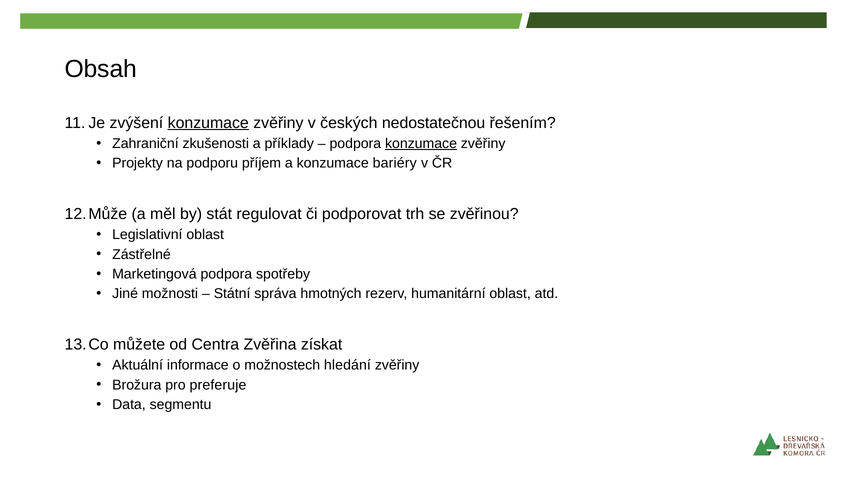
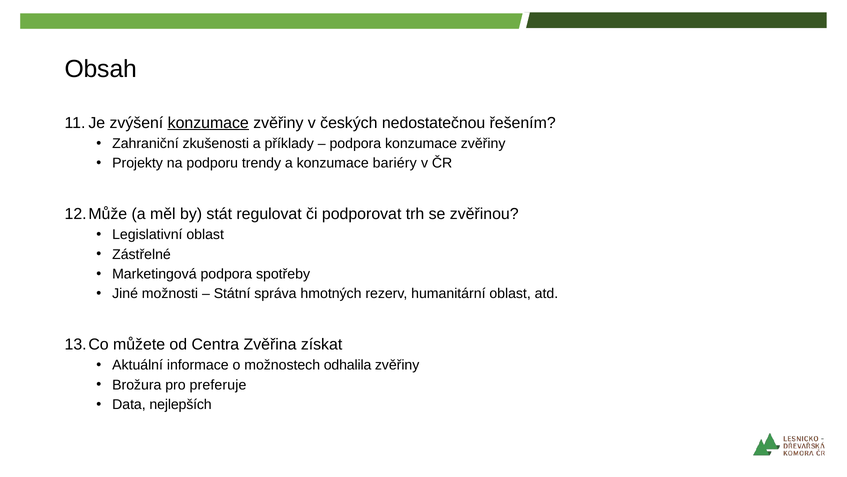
konzumace at (421, 143) underline: present -> none
příjem: příjem -> trendy
hledání: hledání -> odhalila
segmentu: segmentu -> nejlepších
